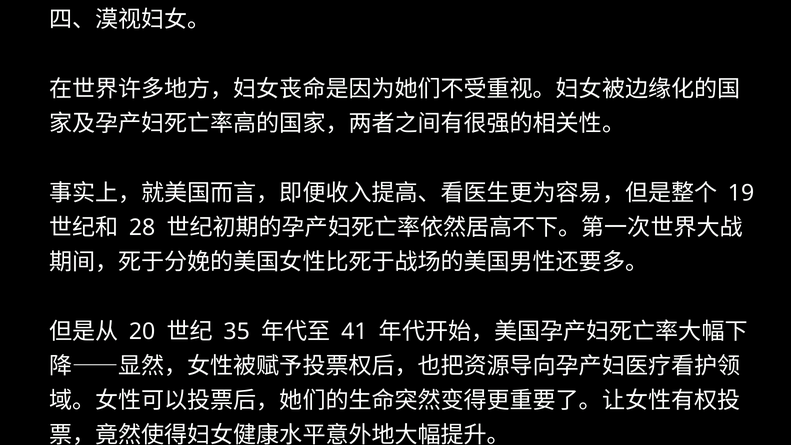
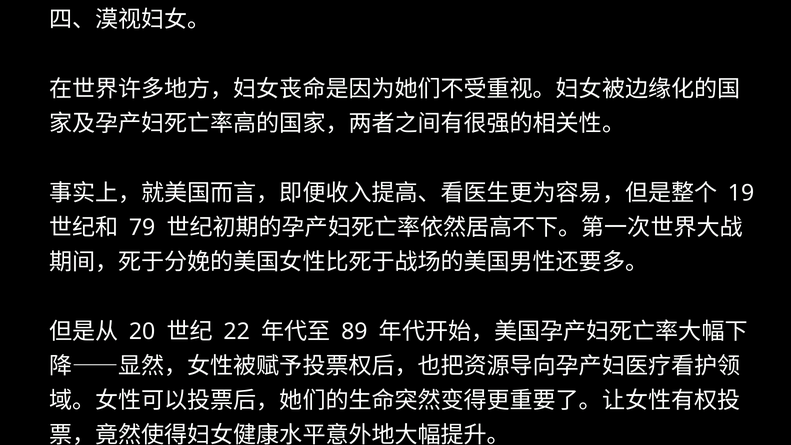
28: 28 -> 79
35: 35 -> 22
41: 41 -> 89
